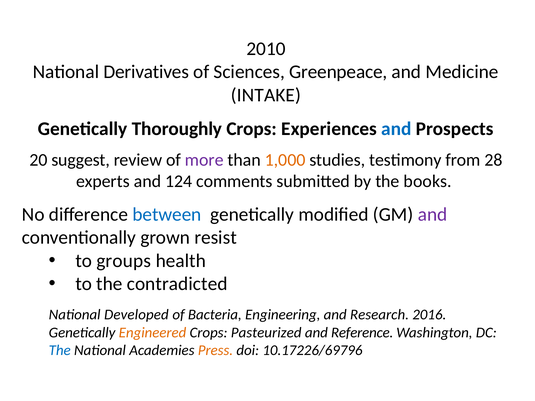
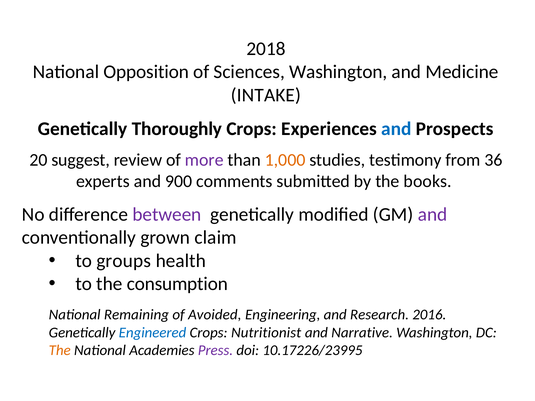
2010: 2010 -> 2018
Derivatives: Derivatives -> Opposition
Sciences Greenpeace: Greenpeace -> Washington
28: 28 -> 36
124: 124 -> 900
between colour: blue -> purple
resist: resist -> claim
contradicted: contradicted -> consumption
Developed: Developed -> Remaining
Bacteria: Bacteria -> Avoided
Engineered colour: orange -> blue
Pasteurized: Pasteurized -> Nutritionist
Reference: Reference -> Narrative
The at (60, 351) colour: blue -> orange
Press colour: orange -> purple
10.17226/69796: 10.17226/69796 -> 10.17226/23995
